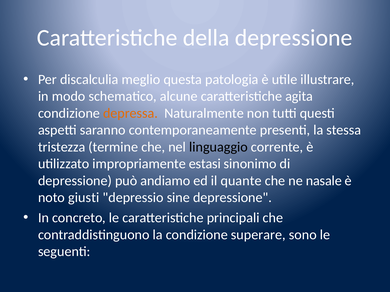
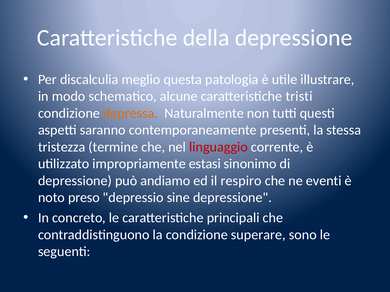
agita: agita -> tristi
linguaggio colour: black -> red
quante: quante -> respiro
nasale: nasale -> eventi
giusti: giusti -> preso
